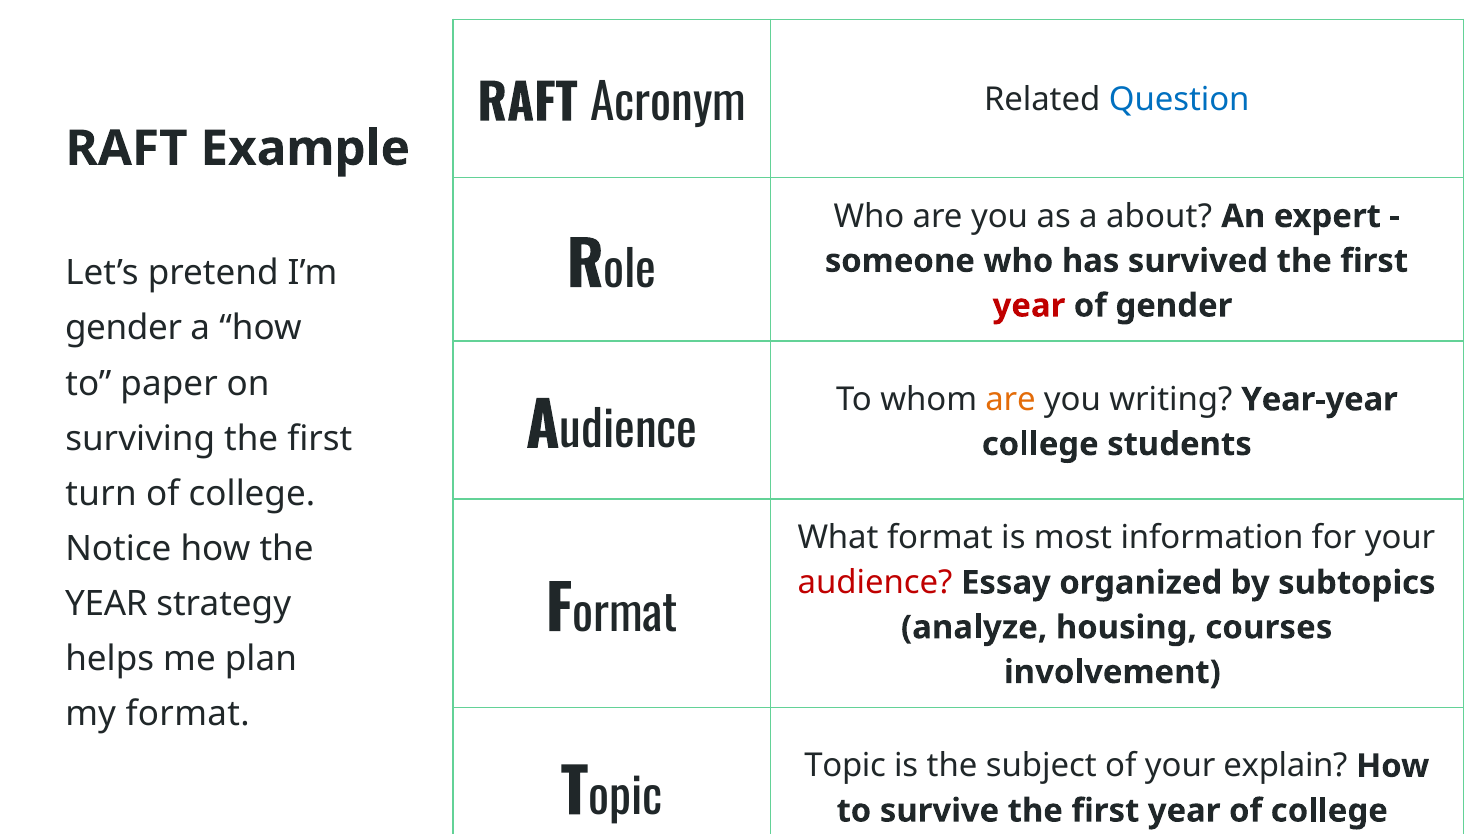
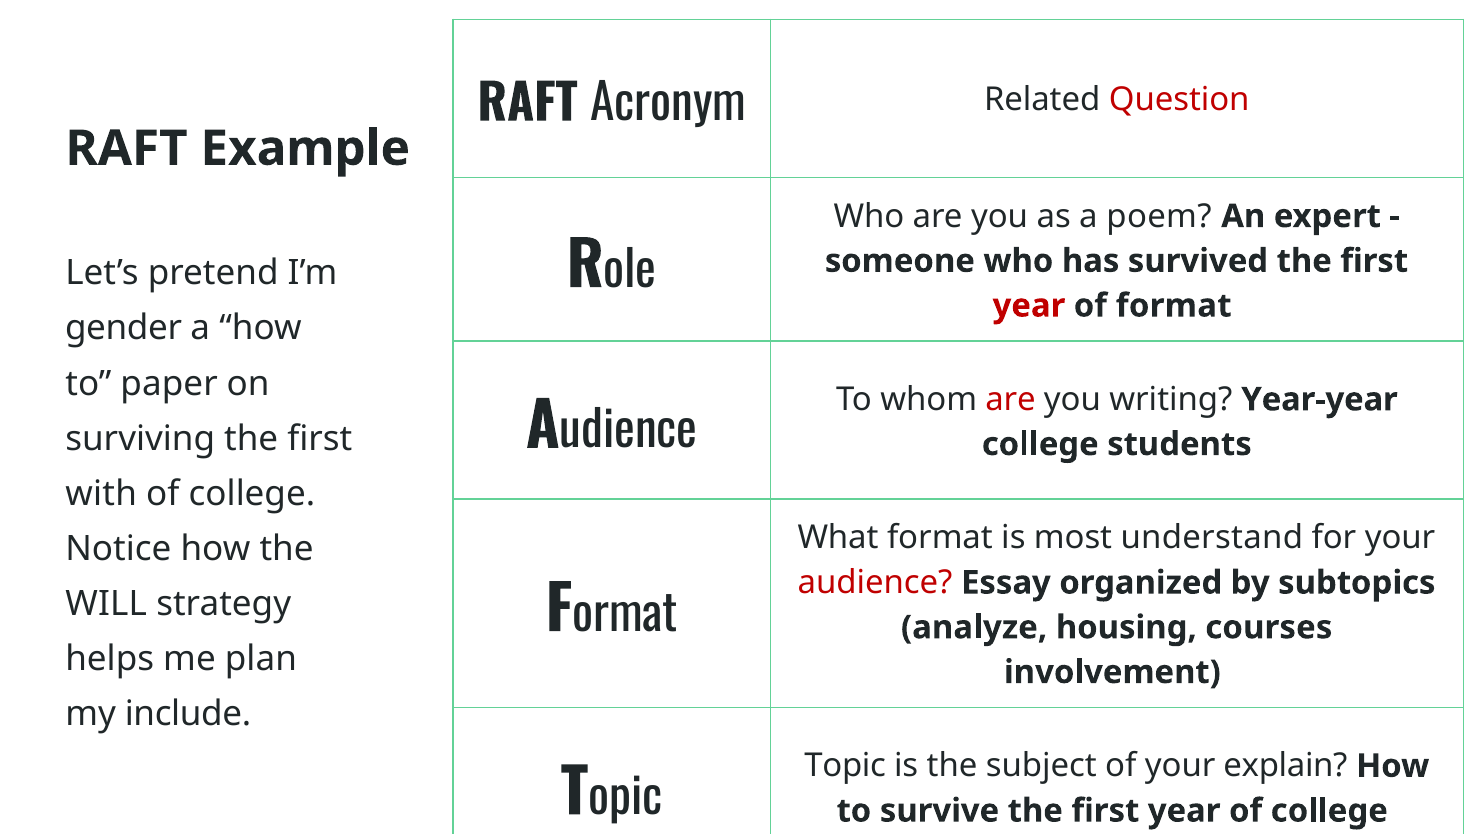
Question colour: blue -> red
about: about -> poem
of gender: gender -> format
are at (1011, 400) colour: orange -> red
turn: turn -> with
information: information -> understand
YEAR at (106, 604): YEAR -> WILL
my format: format -> include
